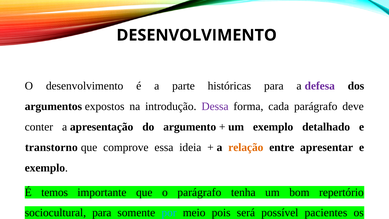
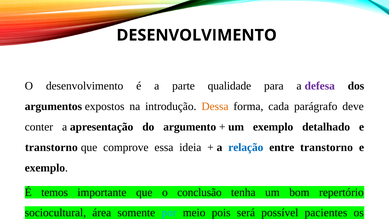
históricas: históricas -> qualidade
Dessa colour: purple -> orange
relação colour: orange -> blue
entre apresentar: apresentar -> transtorno
o parágrafo: parágrafo -> conclusão
sociocultural para: para -> área
